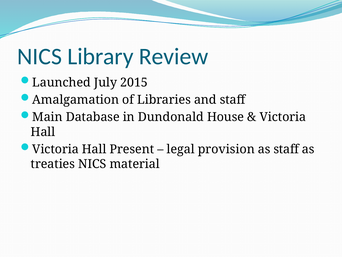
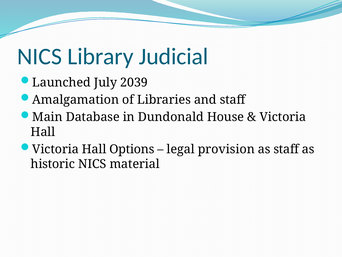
Review: Review -> Judicial
2015: 2015 -> 2039
Present: Present -> Options
treaties: treaties -> historic
